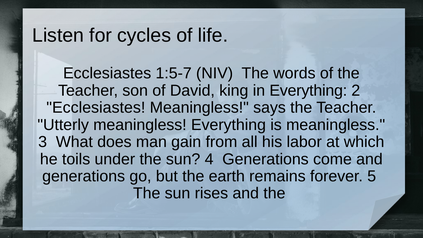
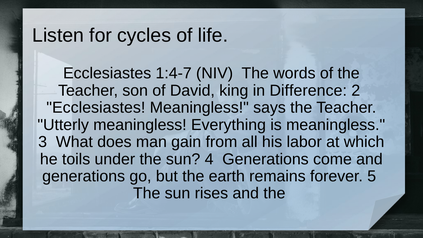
1:5-7: 1:5-7 -> 1:4-7
in Everything: Everything -> Difference
